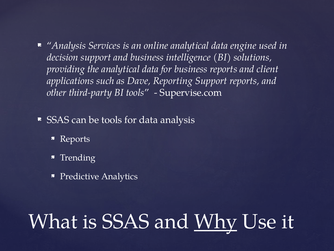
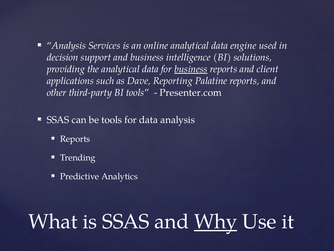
business at (191, 69) underline: none -> present
Reporting Support: Support -> Palatine
Supervise.com: Supervise.com -> Presenter.com
